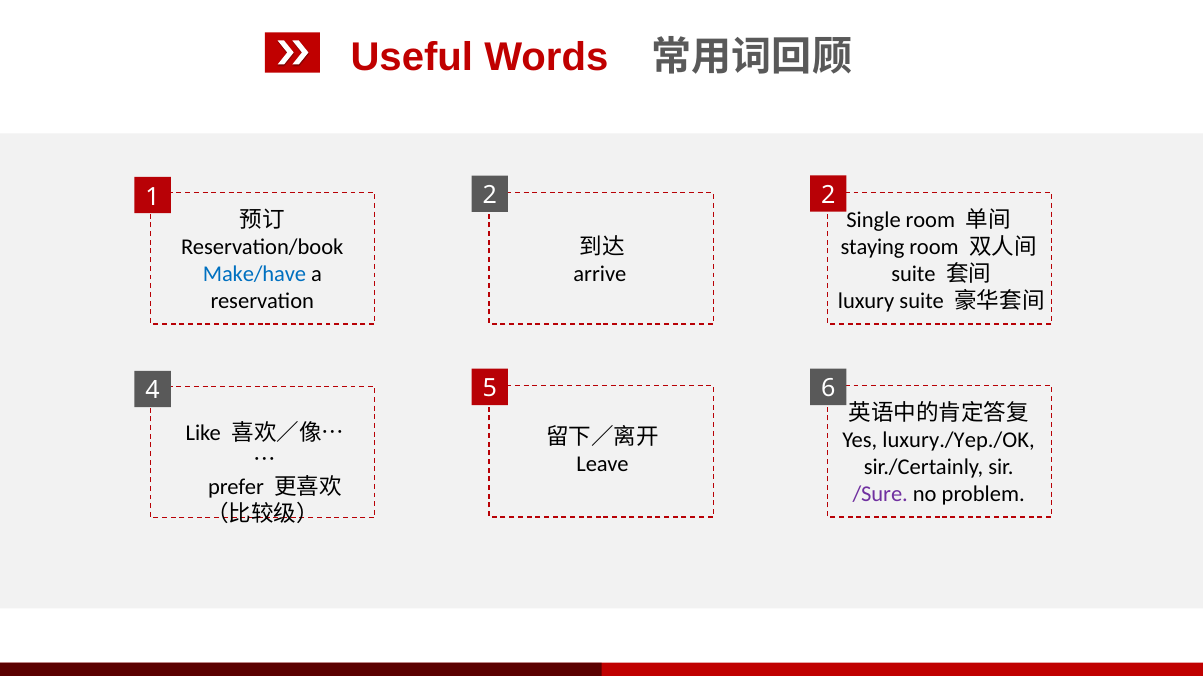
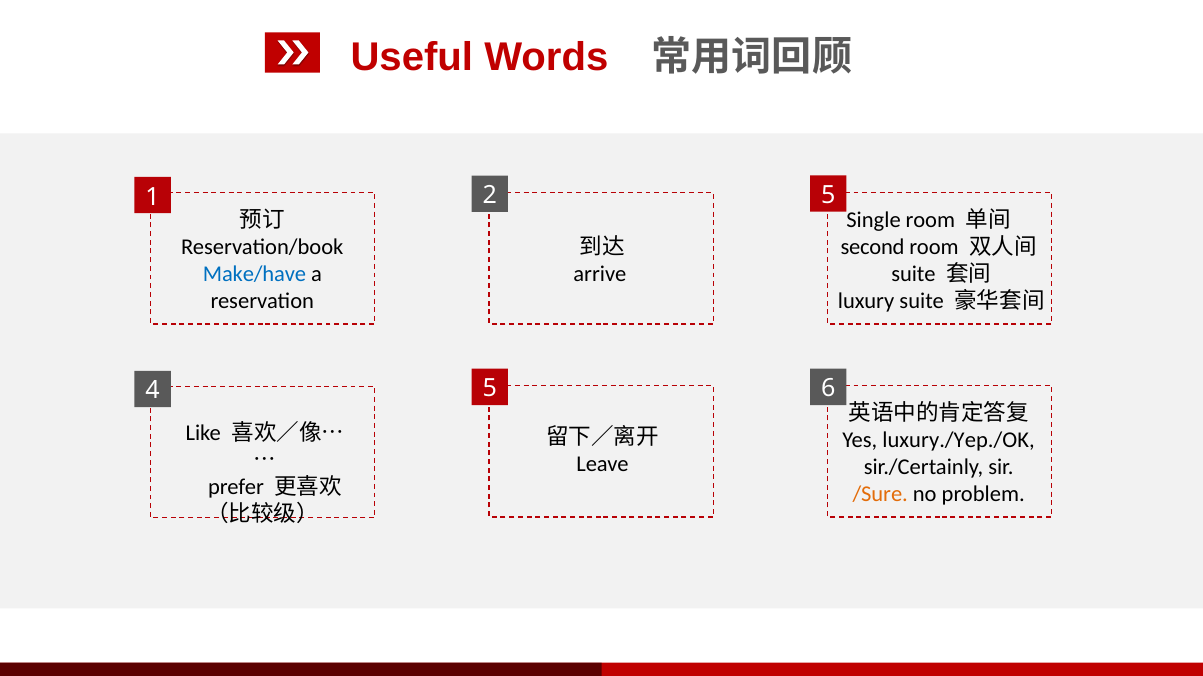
2 2: 2 -> 5
staying: staying -> second
/Sure colour: purple -> orange
